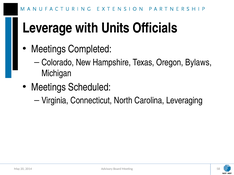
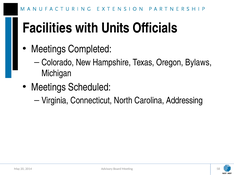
Leverage: Leverage -> Facilities
Leveraging: Leveraging -> Addressing
